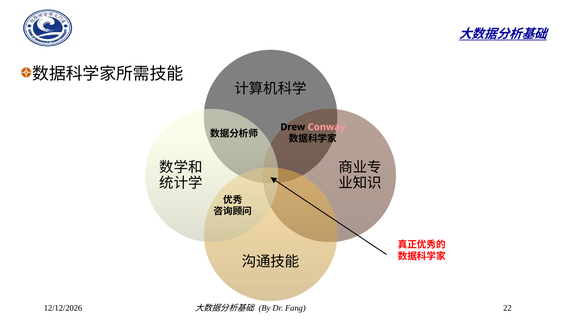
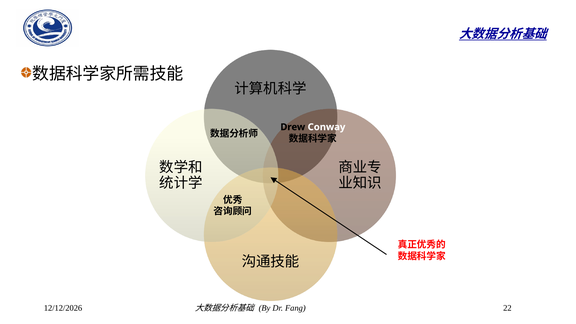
Conway colour: pink -> white
